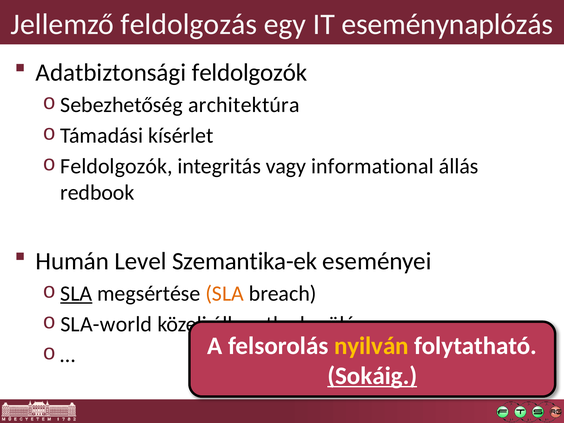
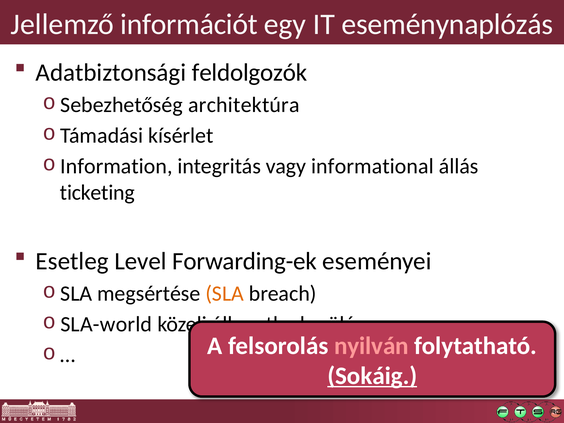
feldolgozás: feldolgozás -> információt
Feldolgozók at (116, 166): Feldolgozók -> Information
redbook: redbook -> ticketing
Humán: Humán -> Esetleg
Szemantika-ek: Szemantika-ek -> Forwarding-ek
SLA at (76, 294) underline: present -> none
nyilván colour: yellow -> pink
